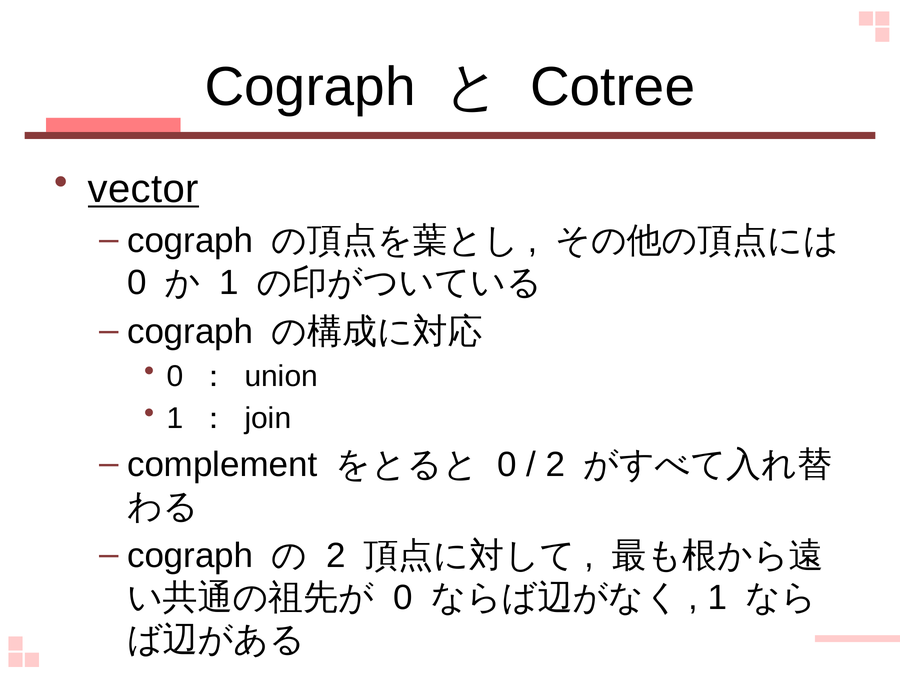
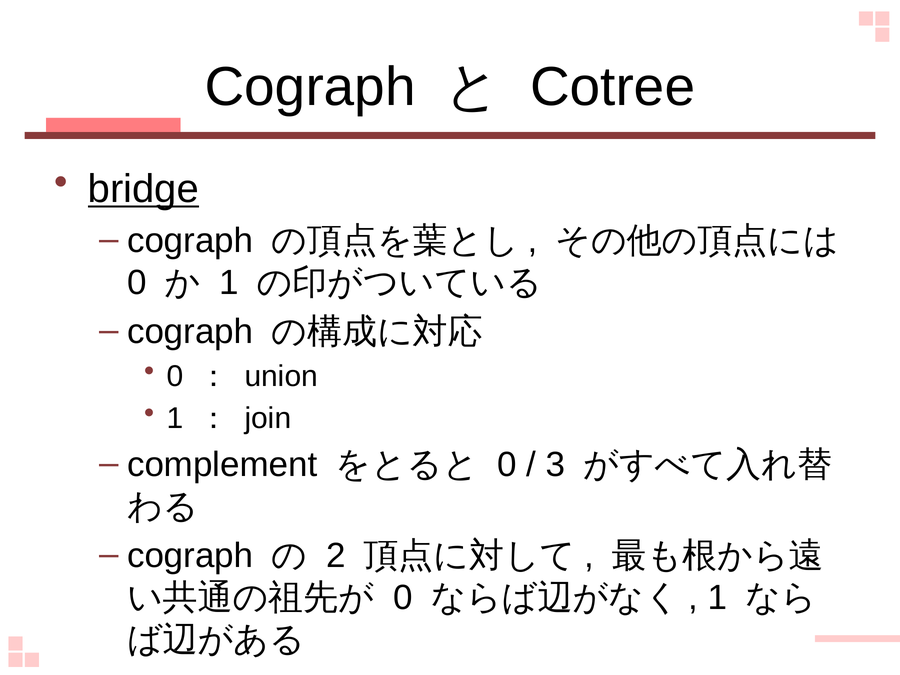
vector: vector -> bridge
2 at (555, 465): 2 -> 3
